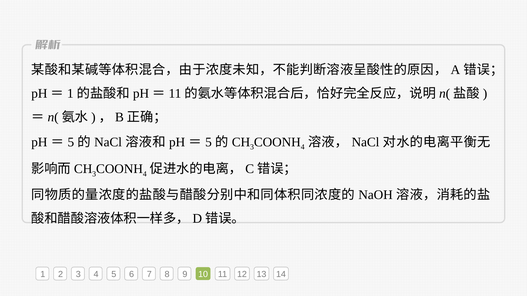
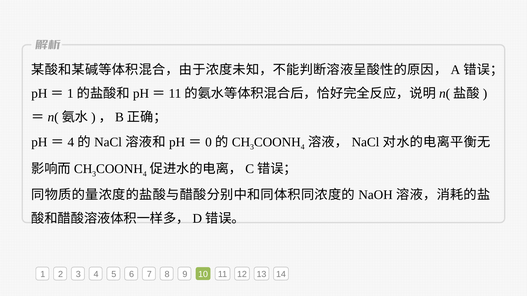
5 at (71, 142): 5 -> 4
5 at (208, 142): 5 -> 0
